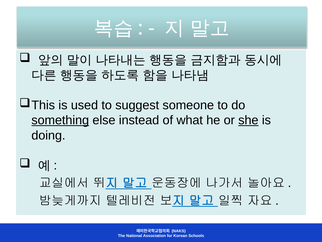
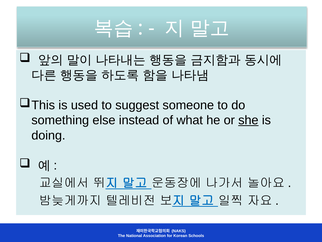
something underline: present -> none
